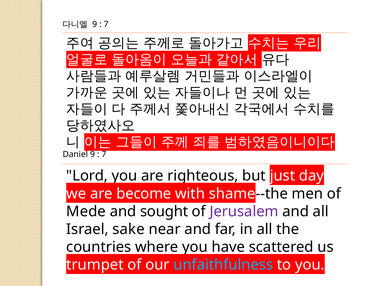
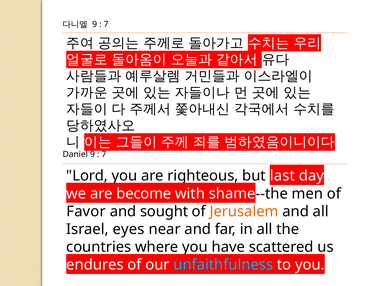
just: just -> last
Mede: Mede -> Favor
Jerusalem colour: purple -> orange
sake: sake -> eyes
trumpet: trumpet -> endures
